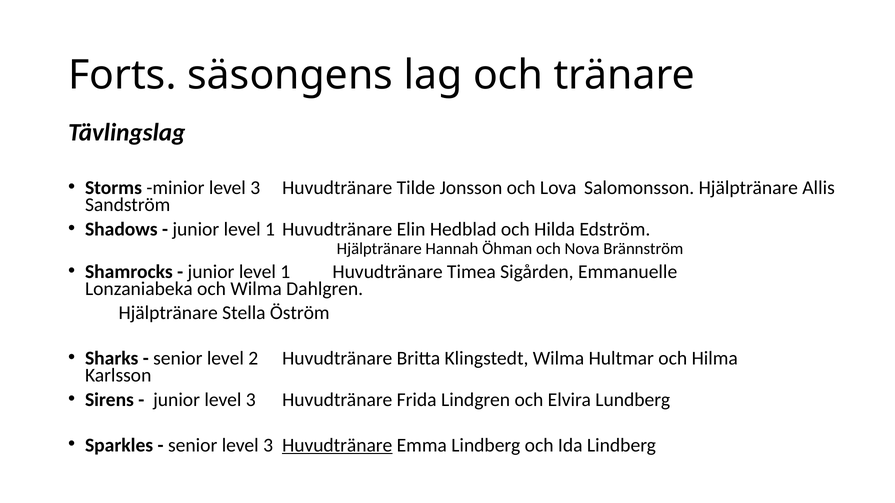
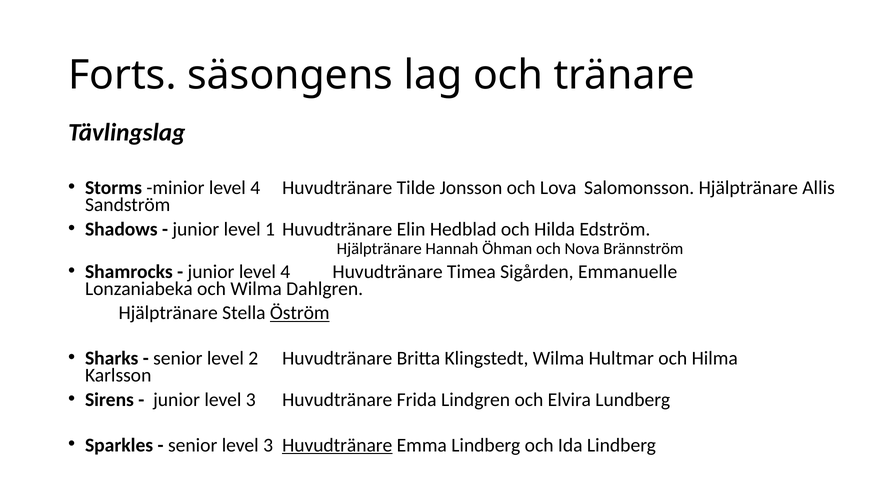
minior level 3: 3 -> 4
1 at (285, 272): 1 -> 4
Öström underline: none -> present
